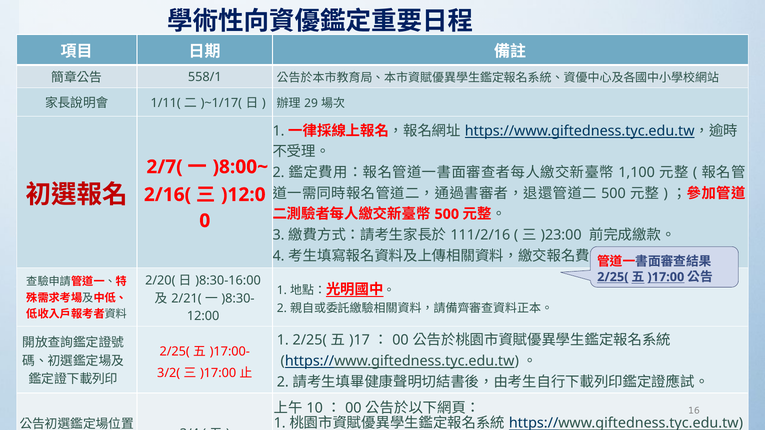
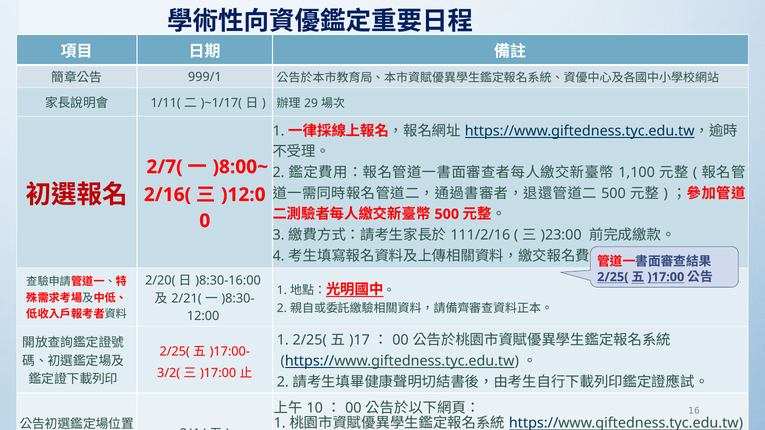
558/1: 558/1 -> 999/1
